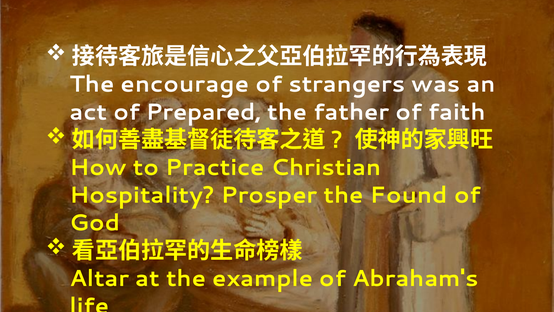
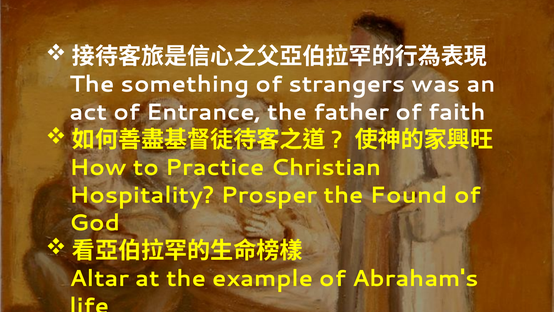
encourage: encourage -> something
Prepared: Prepared -> Entrance
